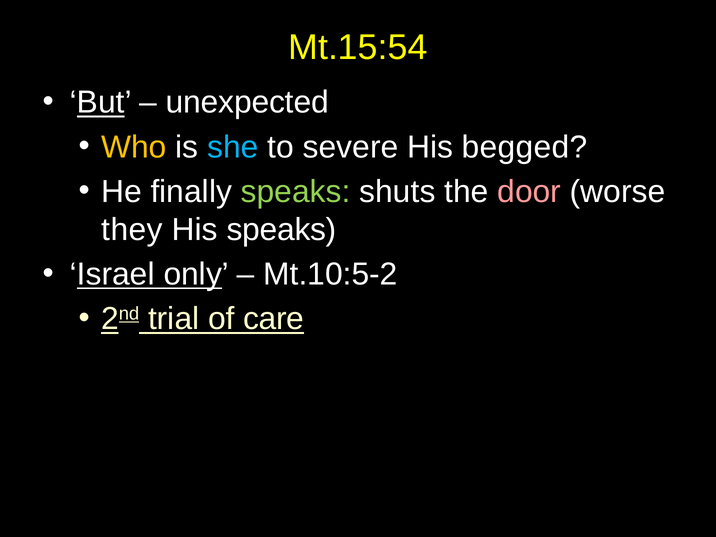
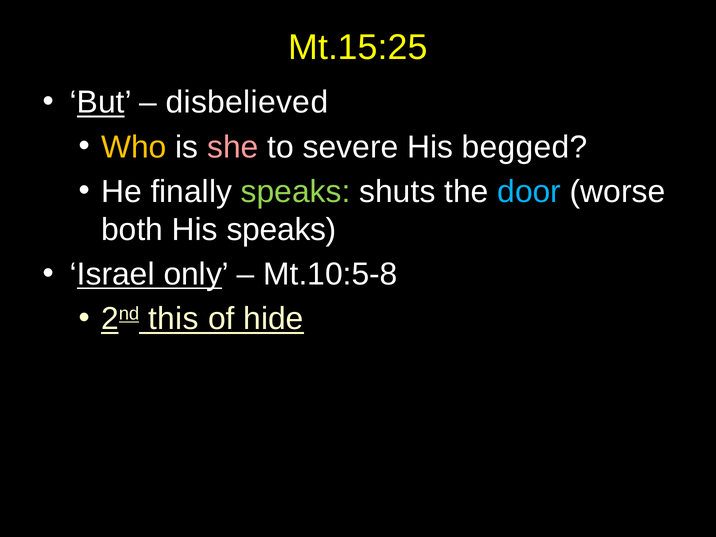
Mt.15:54: Mt.15:54 -> Mt.15:25
unexpected: unexpected -> disbelieved
she colour: light blue -> pink
door colour: pink -> light blue
they: they -> both
Mt.10:5-2: Mt.10:5-2 -> Mt.10:5-8
trial: trial -> this
care: care -> hide
